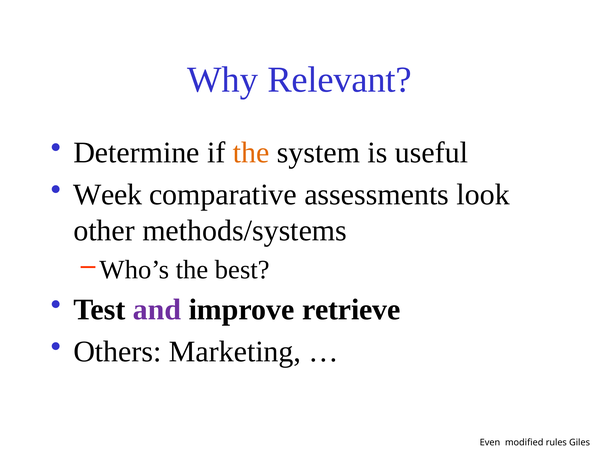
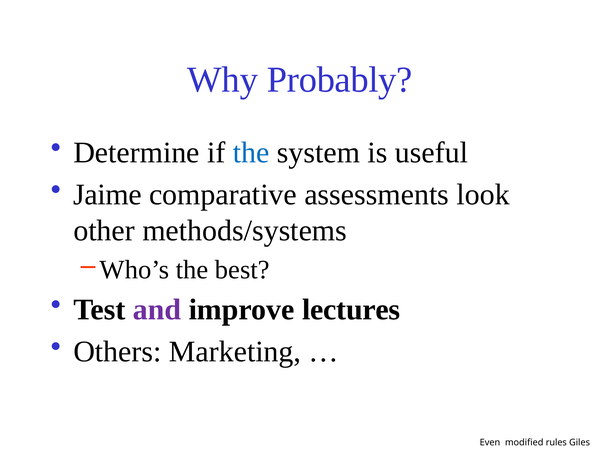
Relevant: Relevant -> Probably
the at (251, 153) colour: orange -> blue
Week: Week -> Jaime
retrieve: retrieve -> lectures
